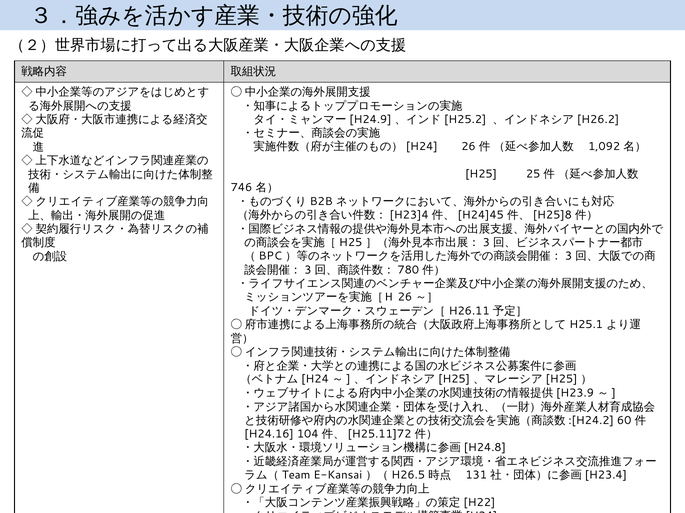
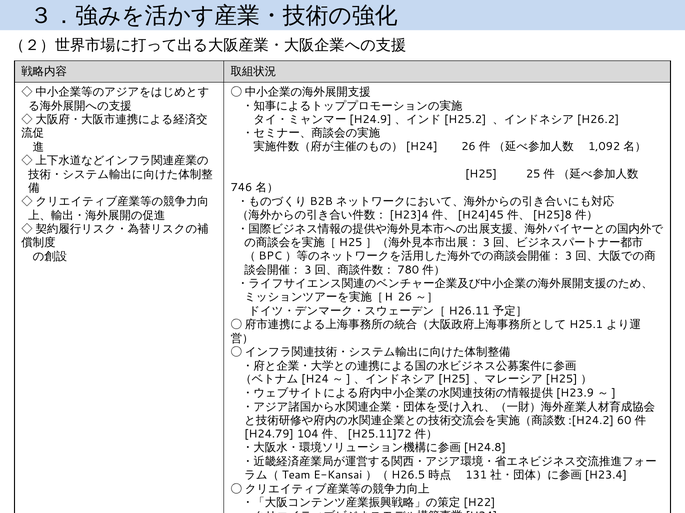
H24.16: H24.16 -> H24.79
